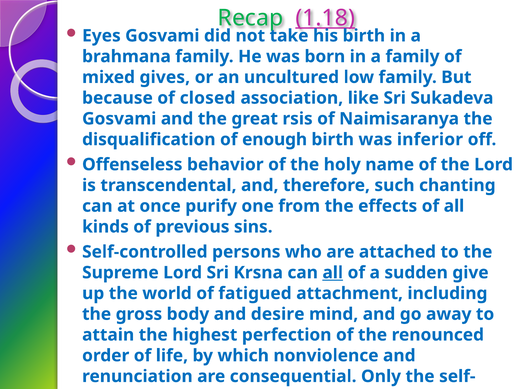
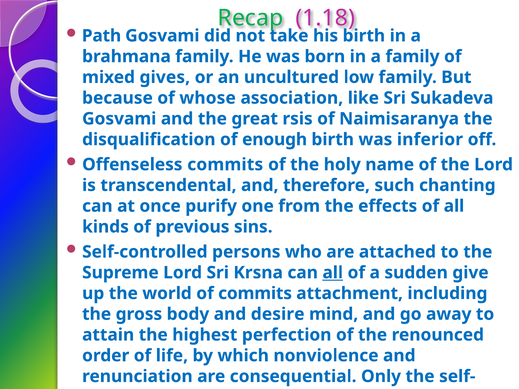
1.18 underline: present -> none
Eyes: Eyes -> Path
closed: closed -> whose
Offenseless behavior: behavior -> commits
of fatigued: fatigued -> commits
